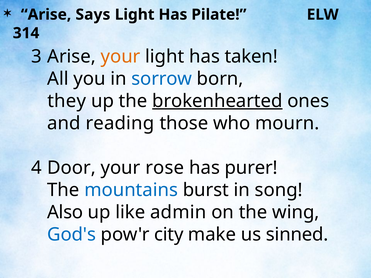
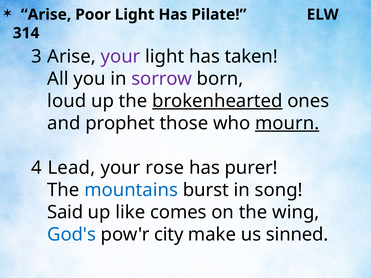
Says: Says -> Poor
your at (120, 57) colour: orange -> purple
sorrow colour: blue -> purple
they: they -> loud
reading: reading -> prophet
mourn underline: none -> present
Door: Door -> Lead
Also: Also -> Said
admin: admin -> comes
